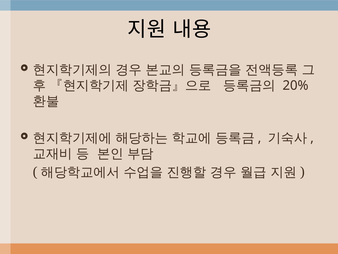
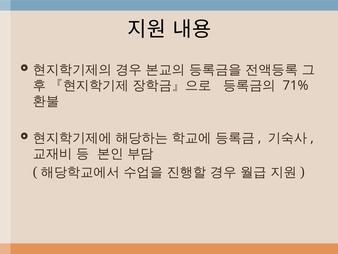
20%: 20% -> 71%
